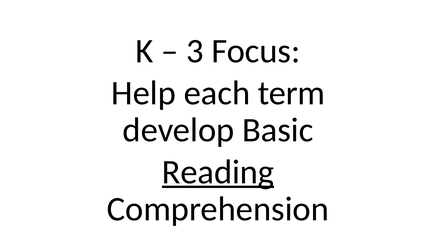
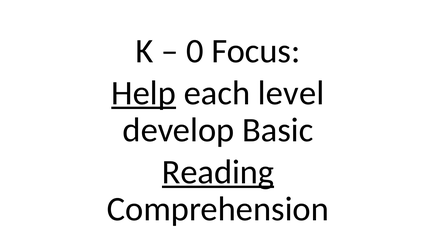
3: 3 -> 0
Help underline: none -> present
term: term -> level
